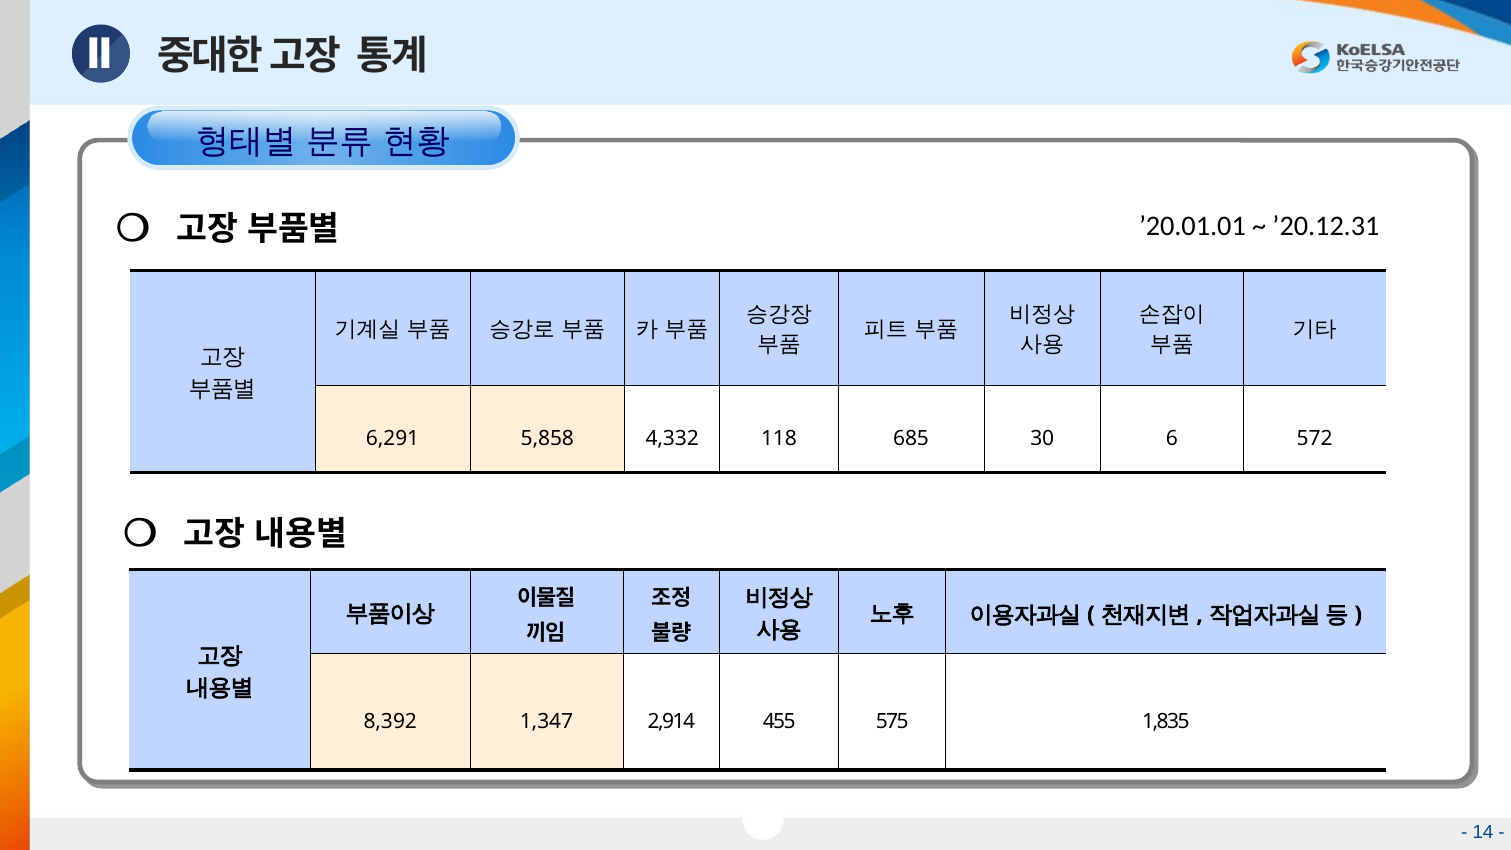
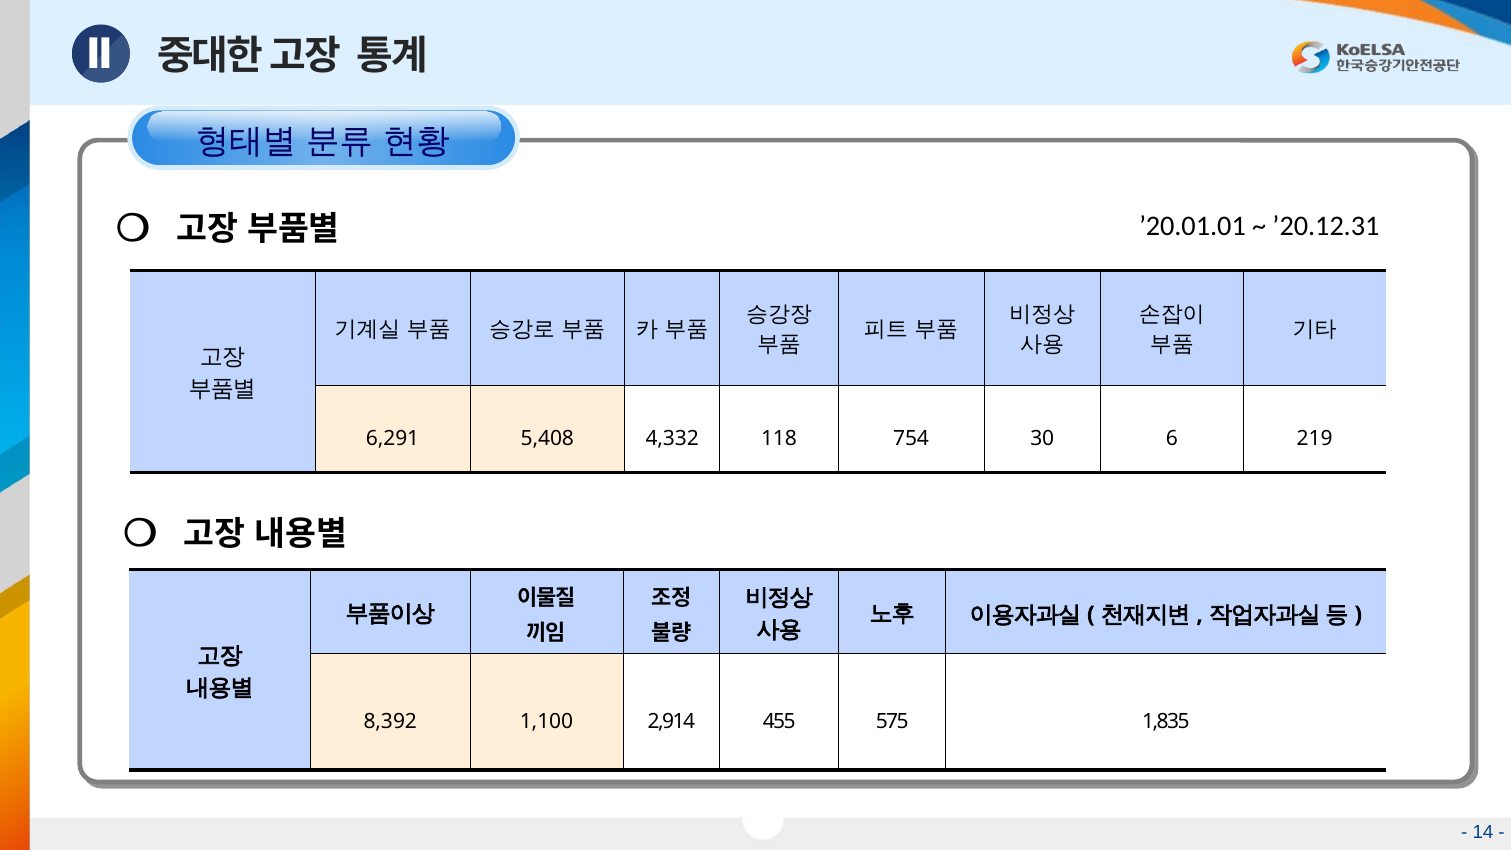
5,858: 5,858 -> 5,408
685: 685 -> 754
572: 572 -> 219
1,347: 1,347 -> 1,100
